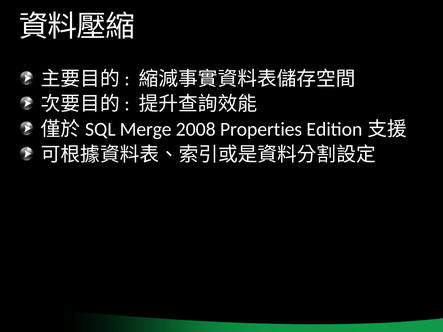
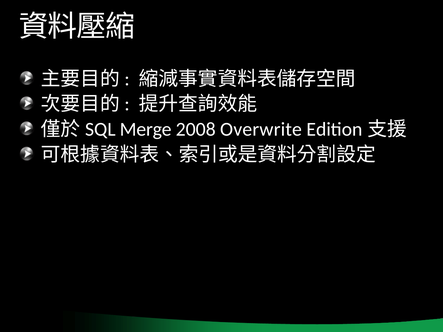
Properties: Properties -> Overwrite
